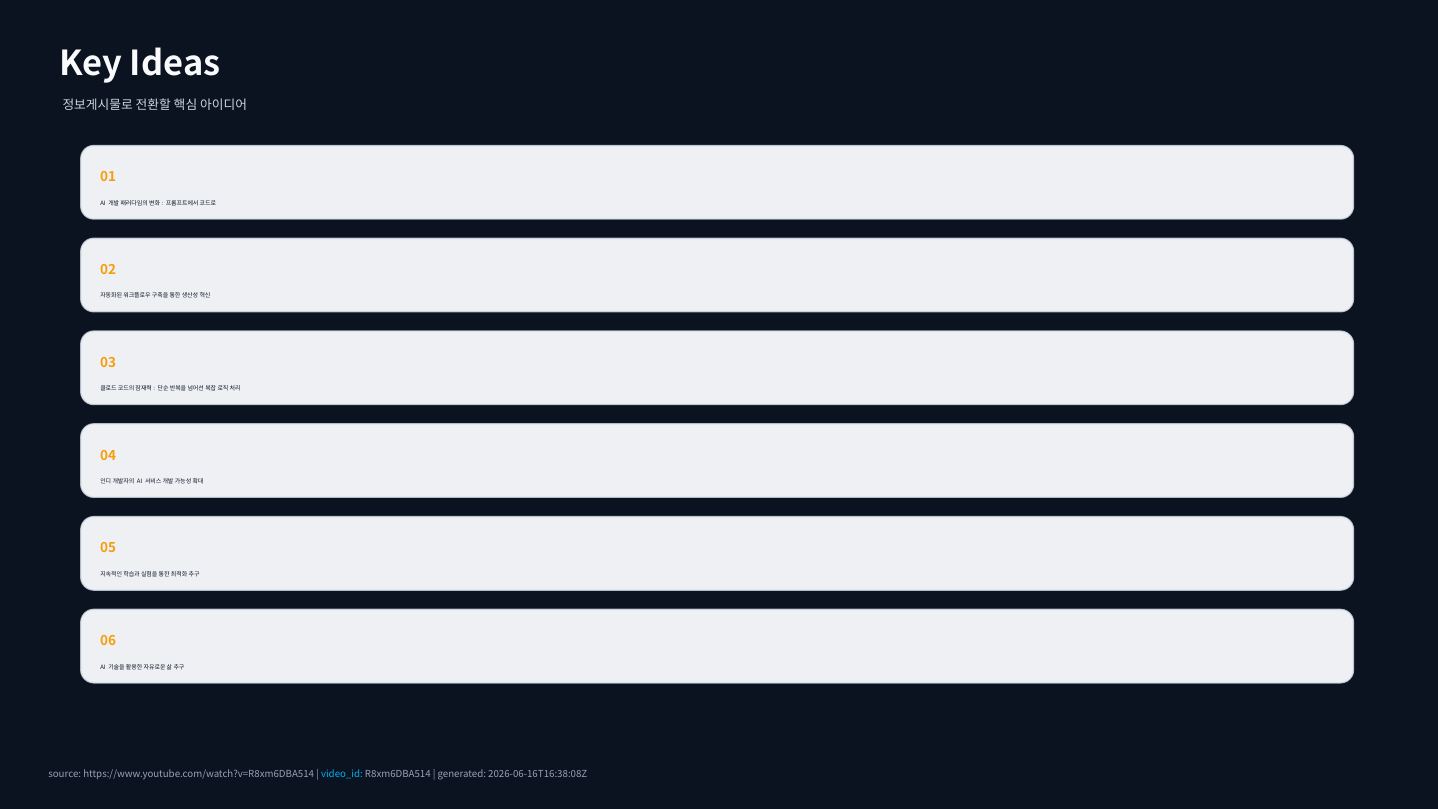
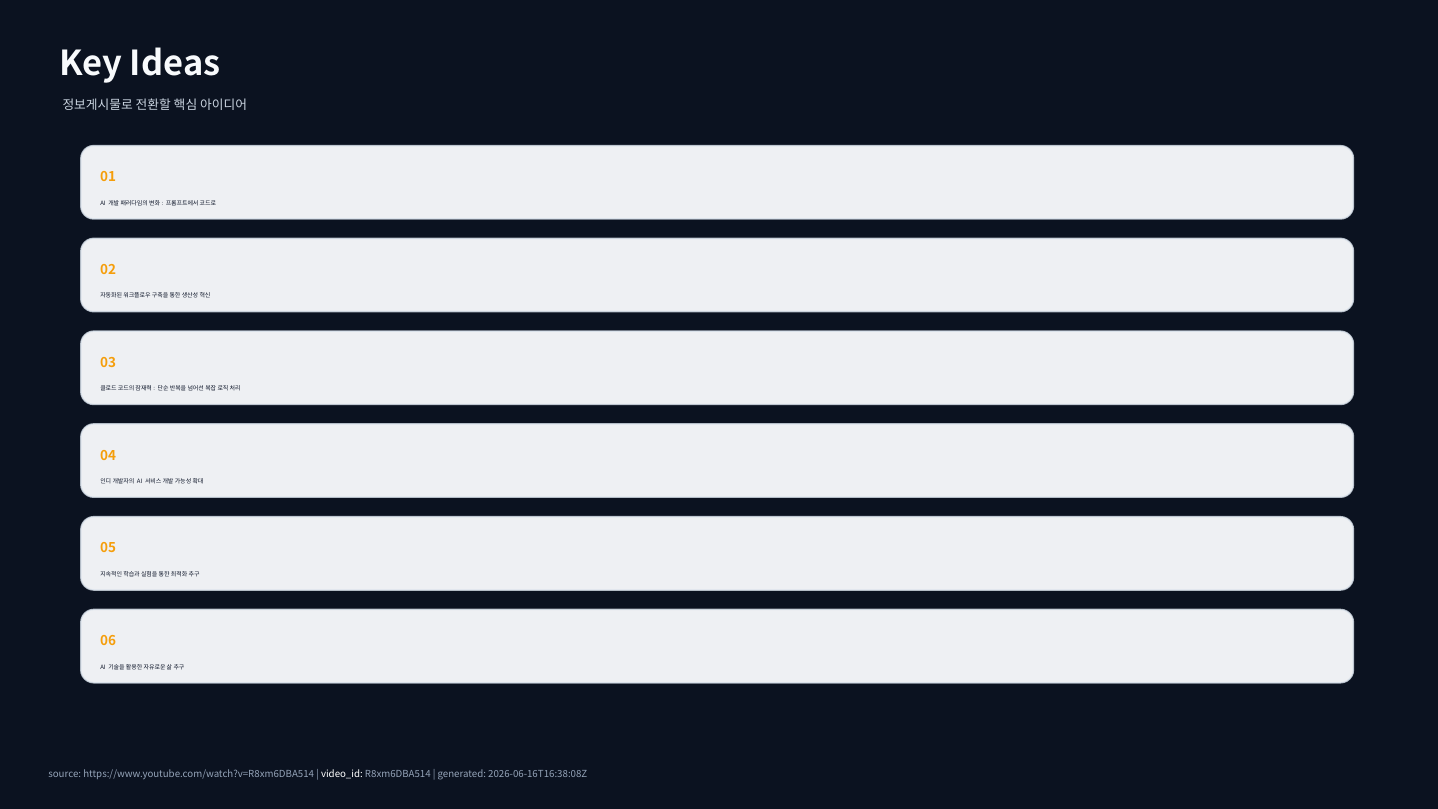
video_id colour: light blue -> white
